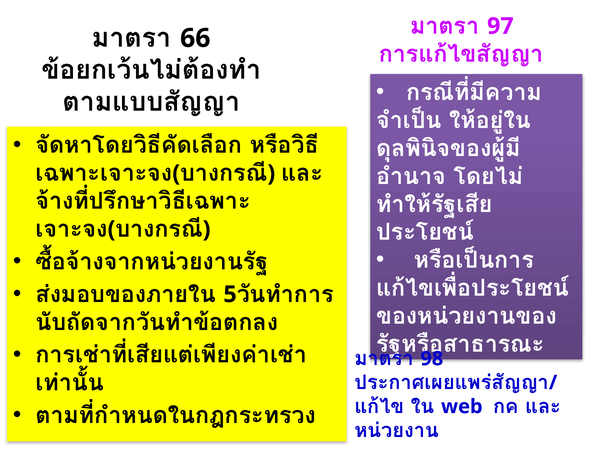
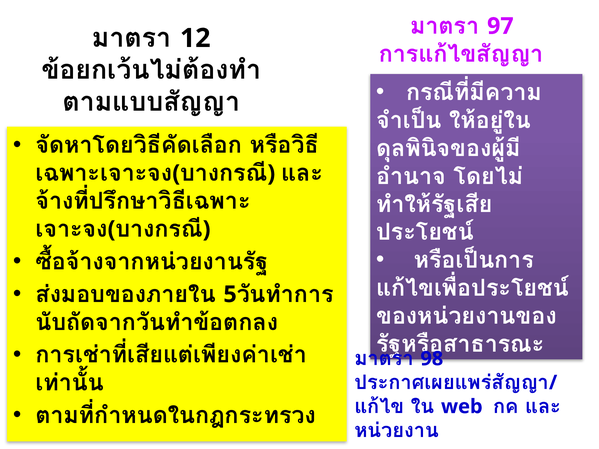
66: 66 -> 12
